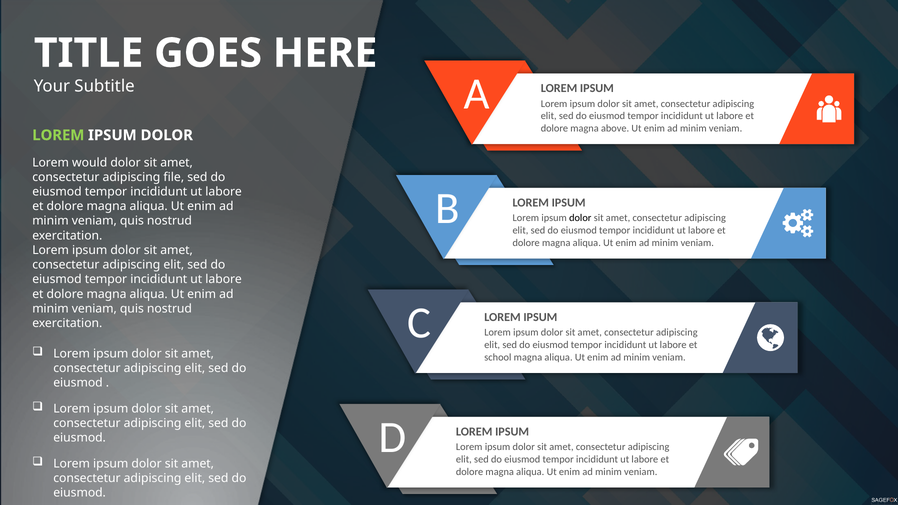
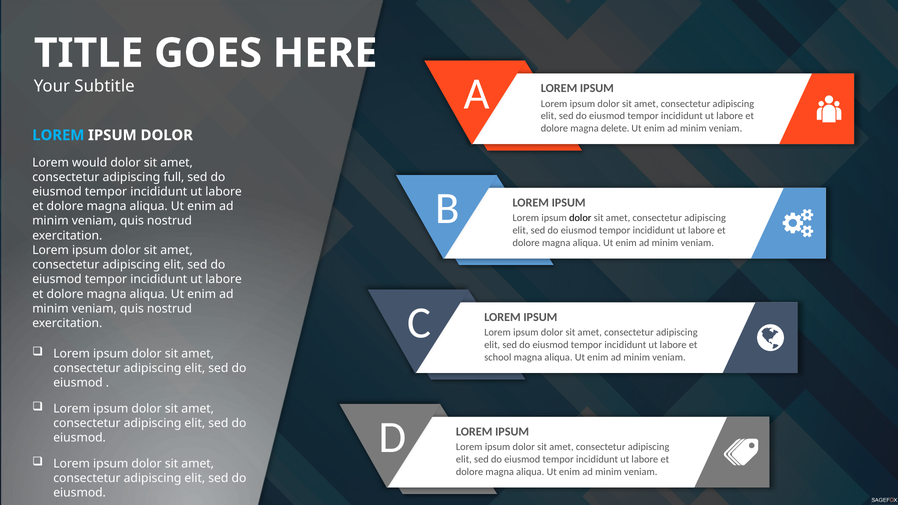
above: above -> delete
LOREM at (58, 135) colour: light green -> light blue
file: file -> full
